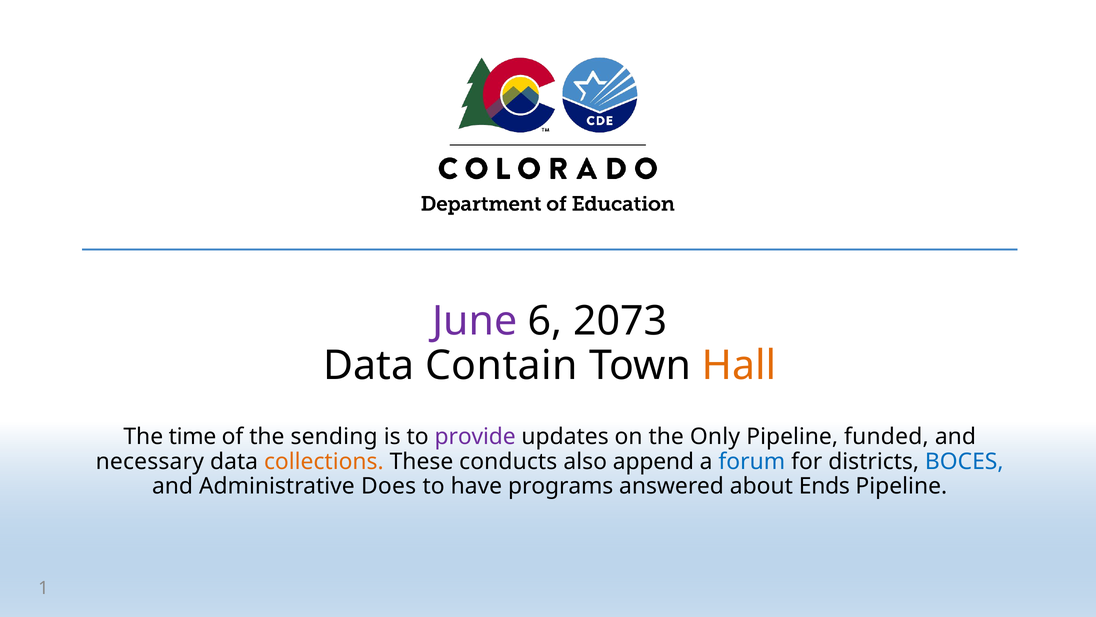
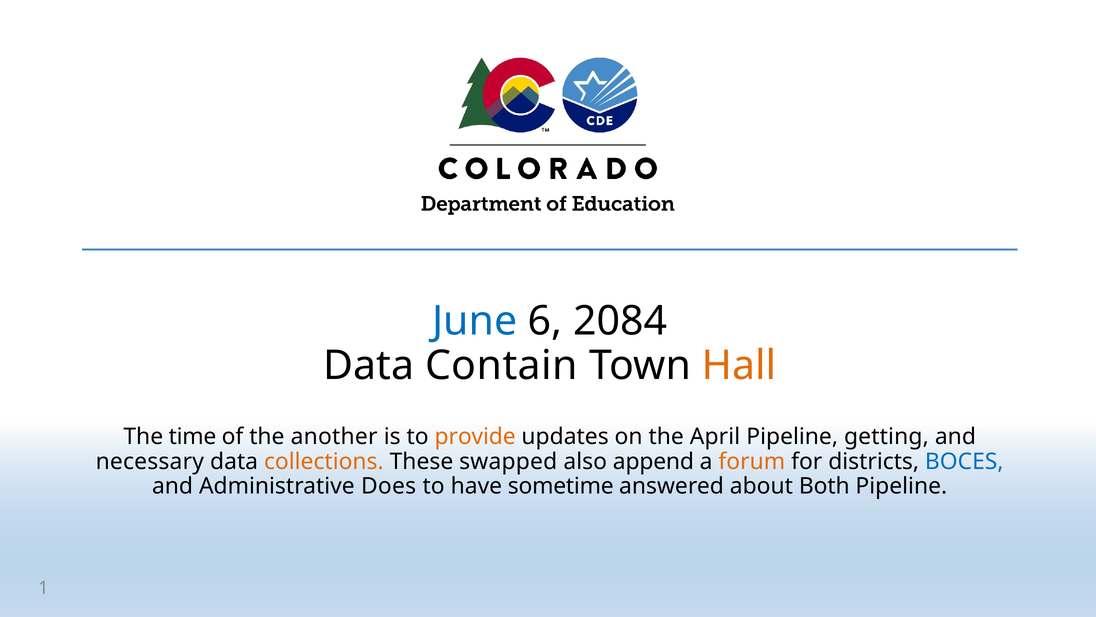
June colour: purple -> blue
2073: 2073 -> 2084
sending: sending -> another
provide colour: purple -> orange
Only: Only -> April
funded: funded -> getting
conducts: conducts -> swapped
forum colour: blue -> orange
programs: programs -> sometime
Ends: Ends -> Both
